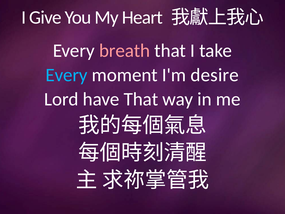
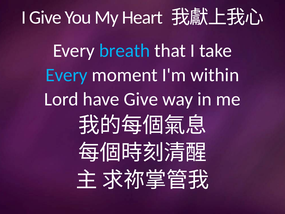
breath colour: pink -> light blue
desire: desire -> within
have That: That -> Give
